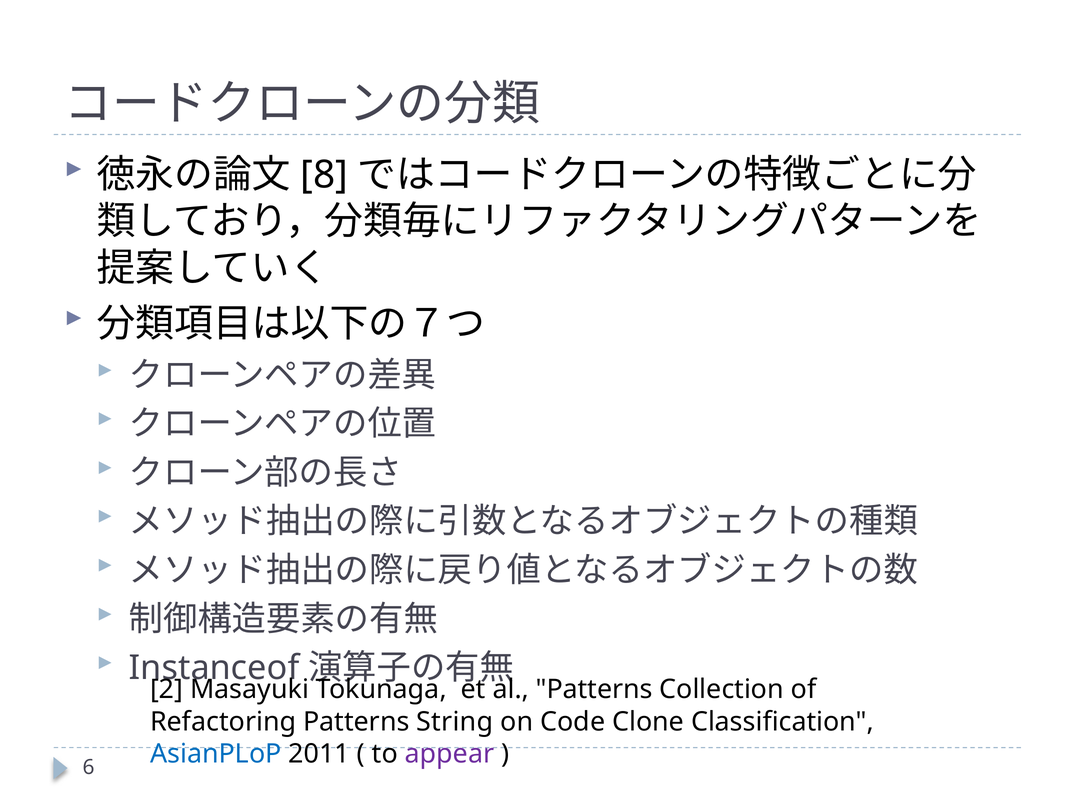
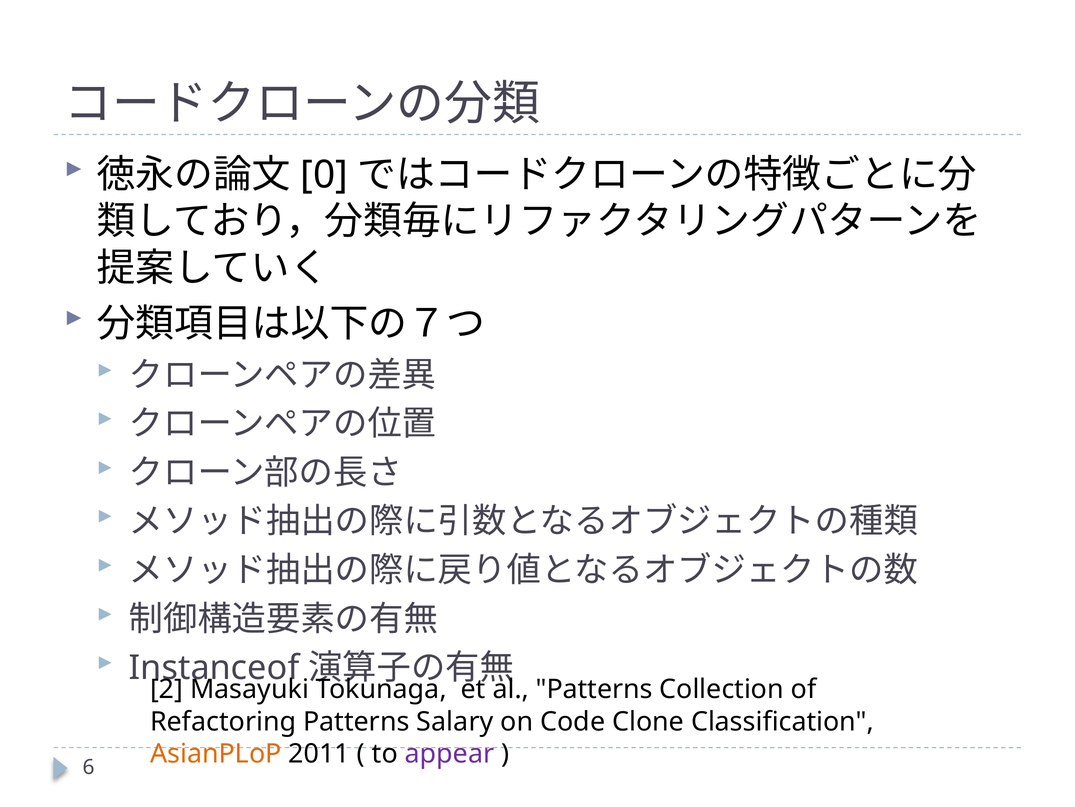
8: 8 -> 0
String: String -> Salary
AsianPLoP colour: blue -> orange
